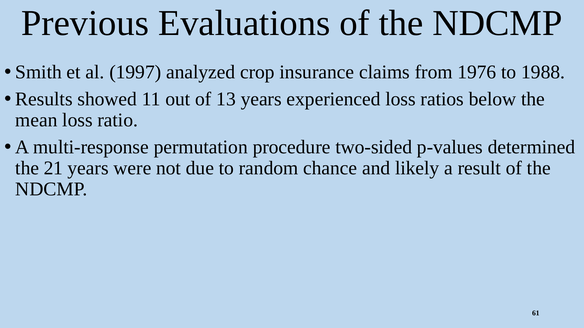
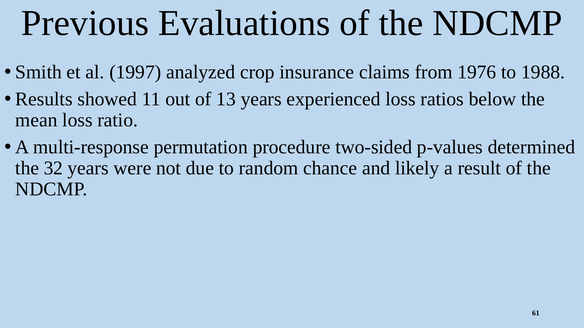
21: 21 -> 32
